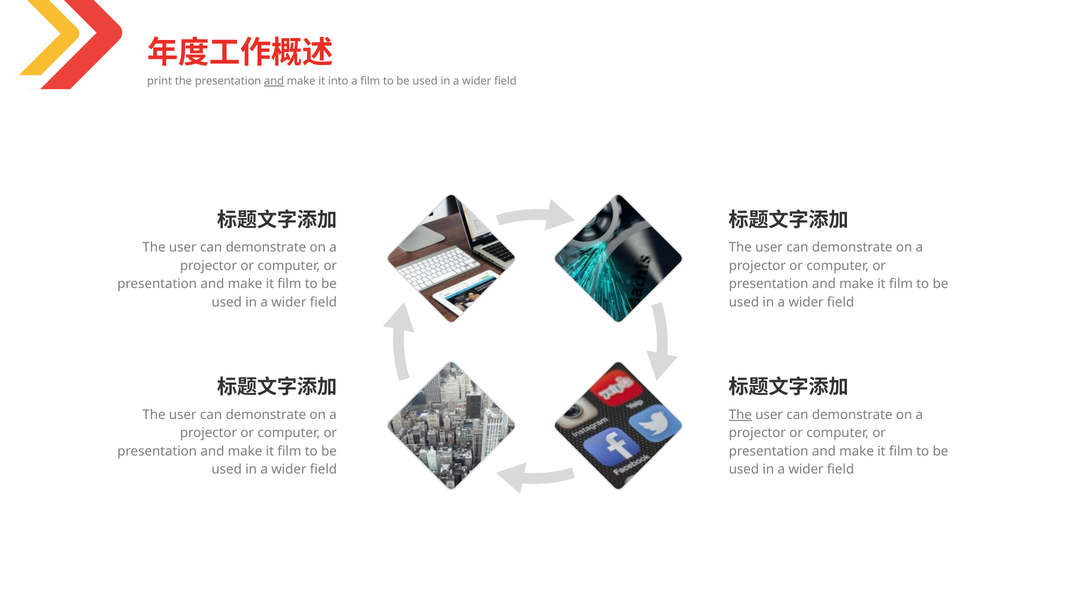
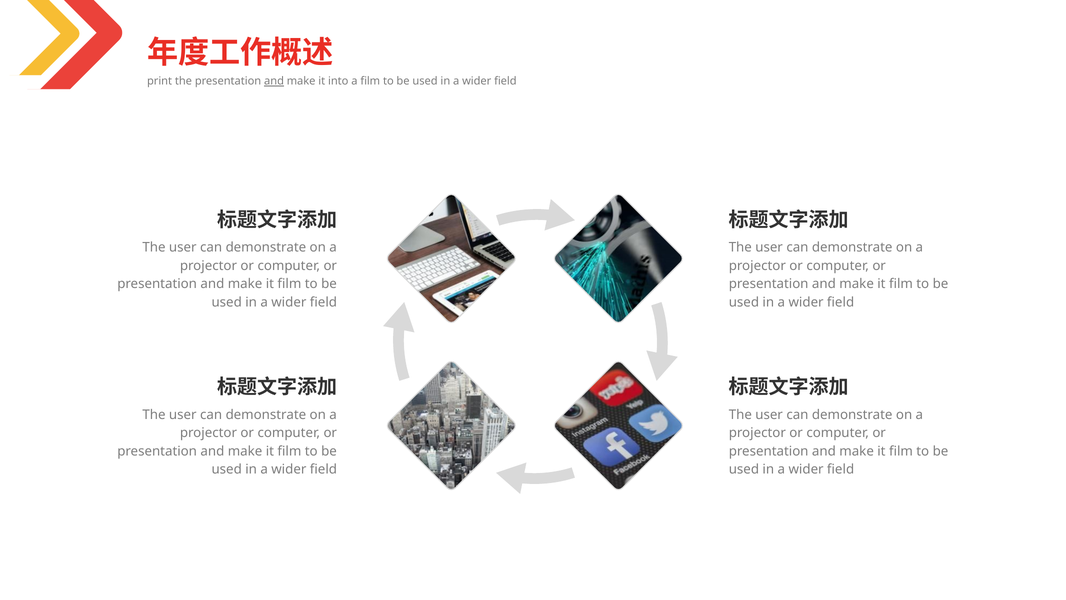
The at (740, 414) underline: present -> none
